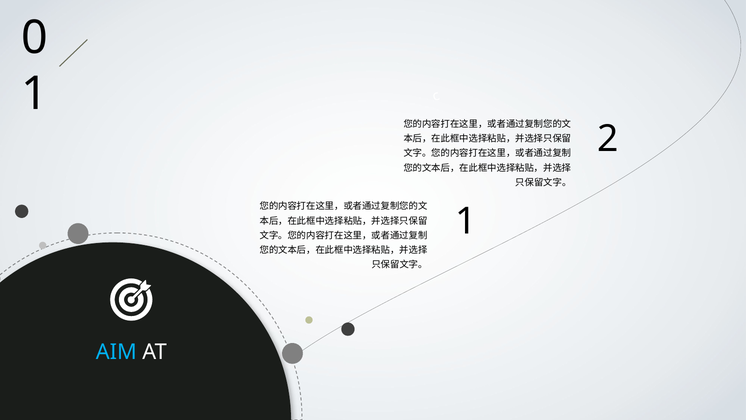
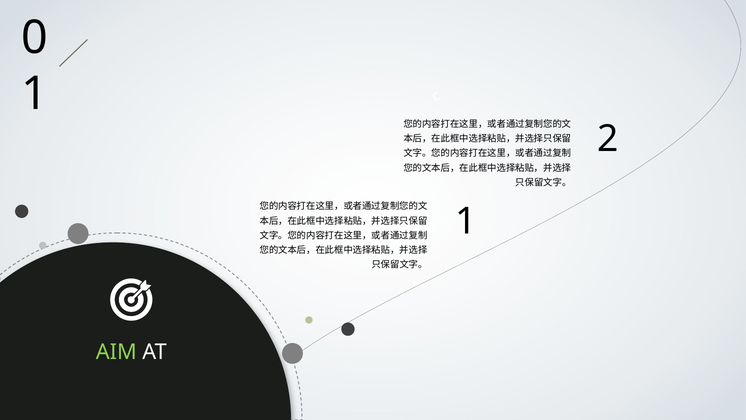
AIM colour: light blue -> light green
